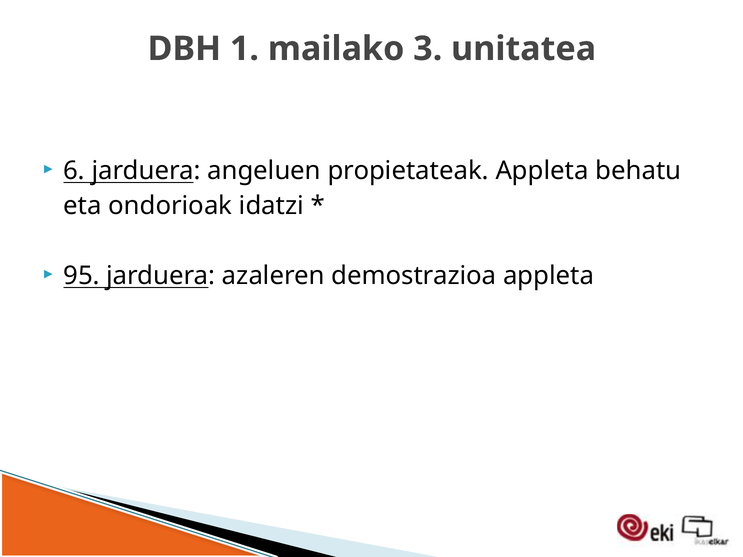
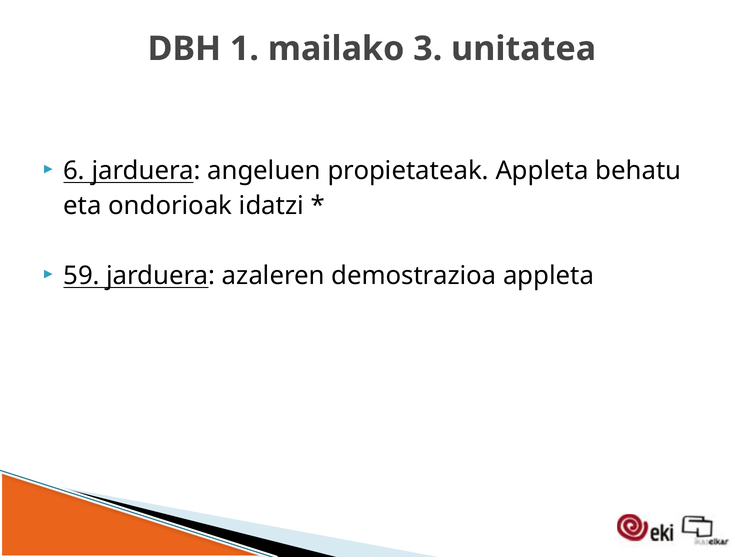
95: 95 -> 59
